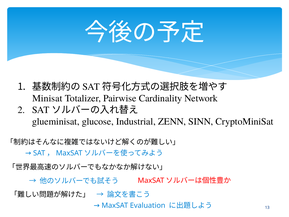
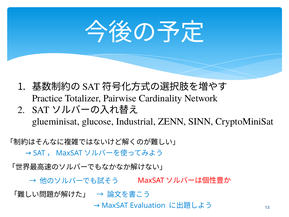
Minisat: Minisat -> Practice
